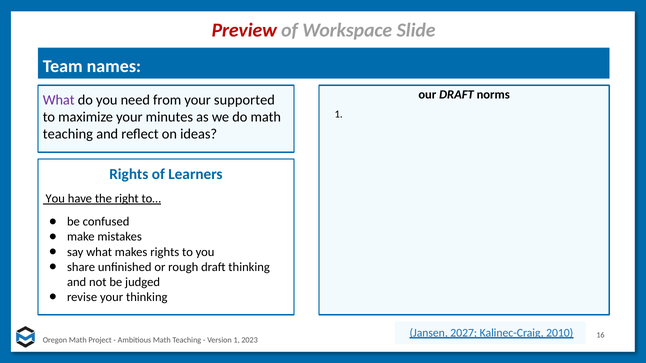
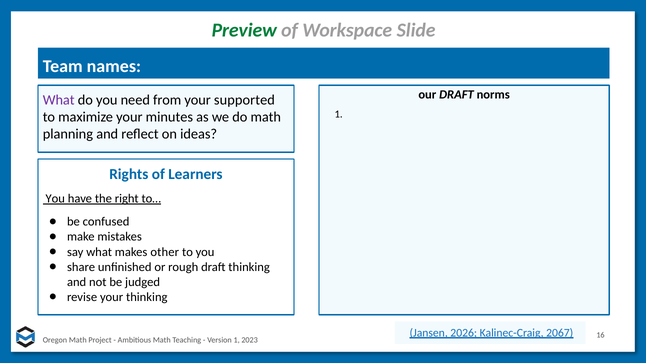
Preview colour: red -> green
teaching at (68, 134): teaching -> planning
makes rights: rights -> other
2027: 2027 -> 2026
2010: 2010 -> 2067
